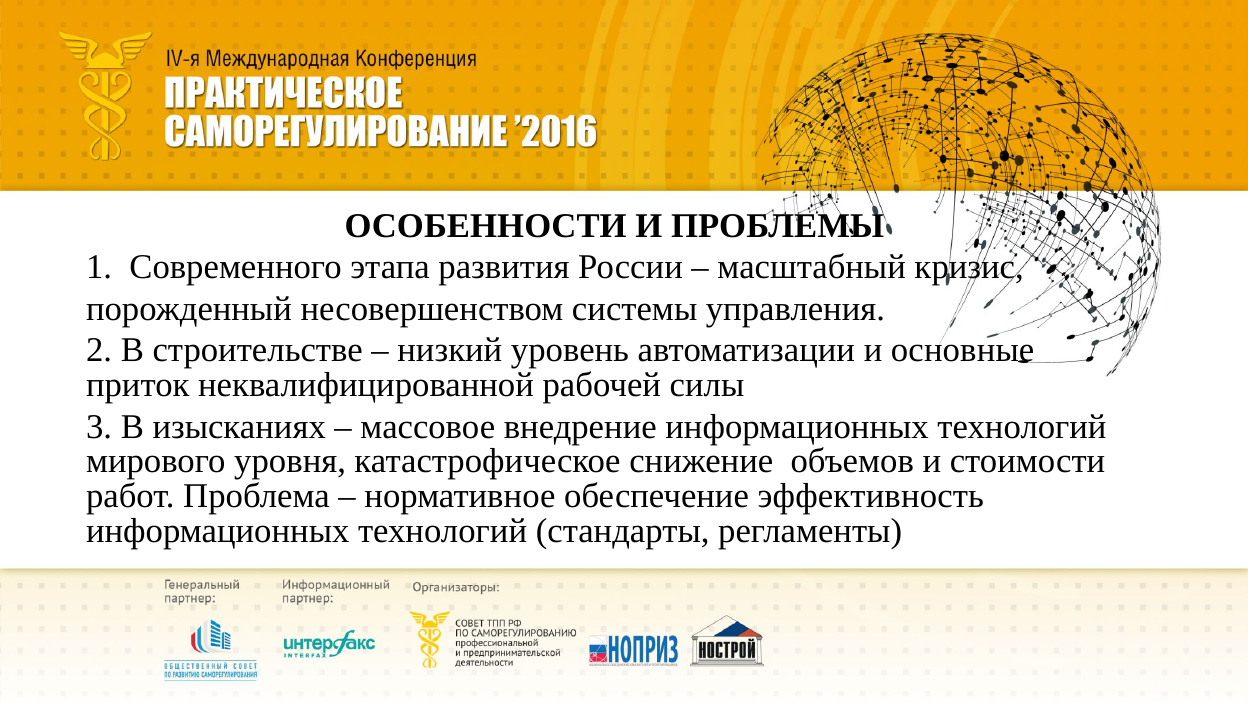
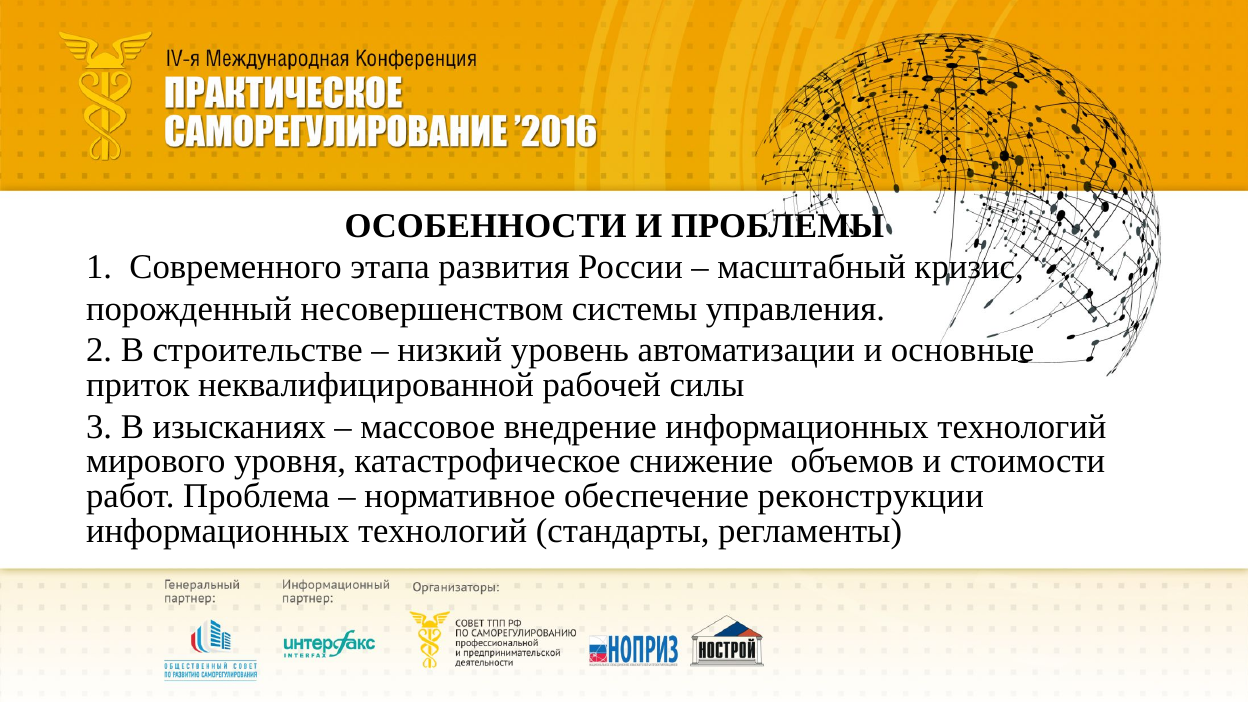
эффективность: эффективность -> реконструкции
